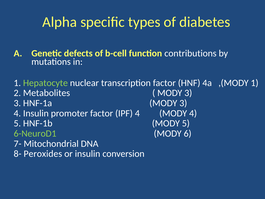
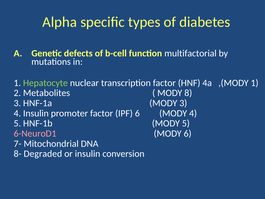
contributions: contributions -> multifactorial
3 at (188, 93): 3 -> 8
IPF 4: 4 -> 6
6-NeuroD1 colour: light green -> pink
Peroxides: Peroxides -> Degraded
